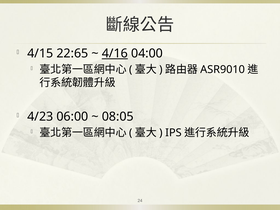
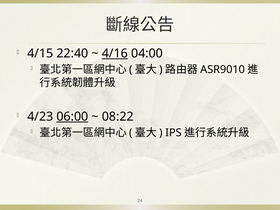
22:65: 22:65 -> 22:40
06:00 underline: none -> present
08:05: 08:05 -> 08:22
